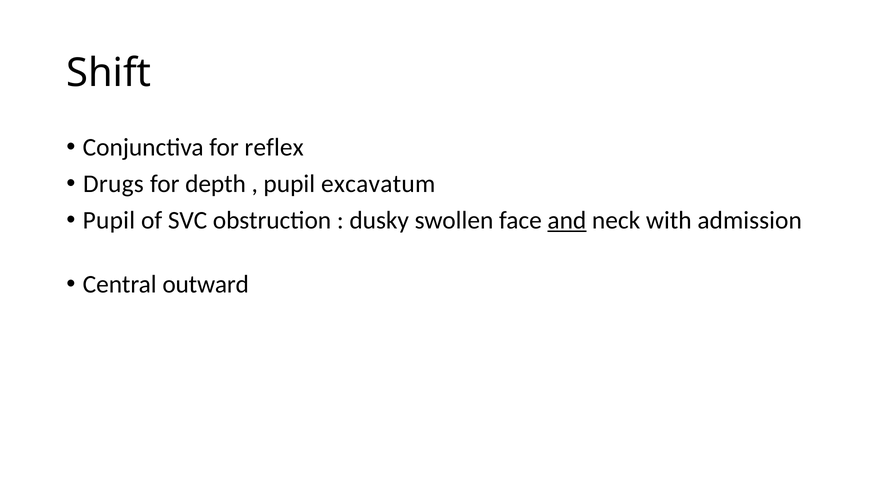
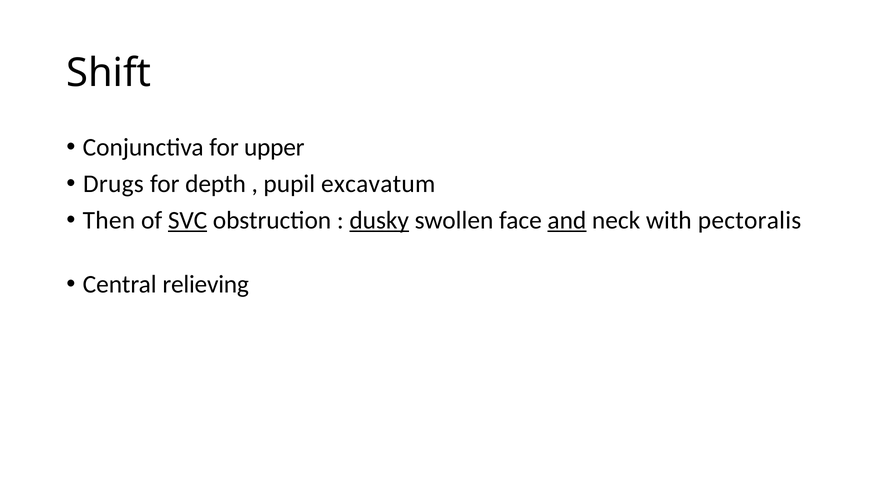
reflex: reflex -> upper
Pupil at (109, 220): Pupil -> Then
SVC underline: none -> present
dusky underline: none -> present
admission: admission -> pectoralis
outward: outward -> relieving
